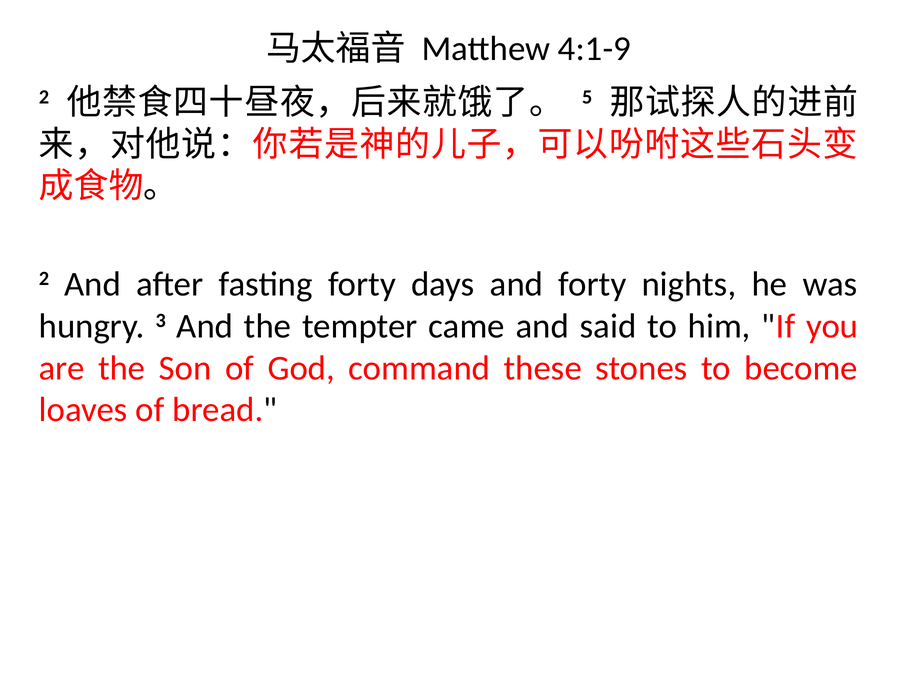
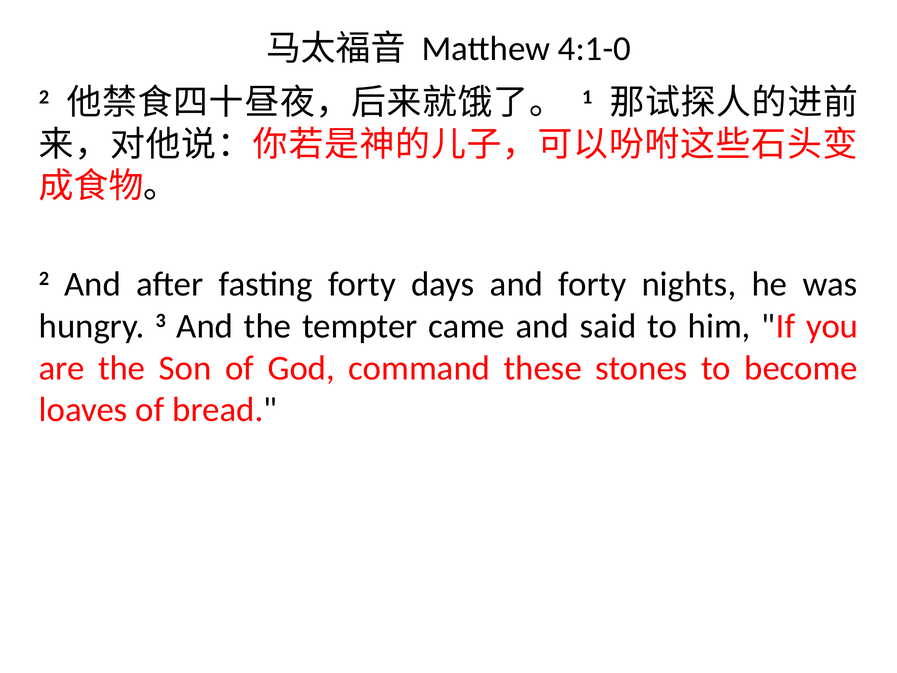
4:1-9: 4:1-9 -> 4:1-0
5: 5 -> 1
